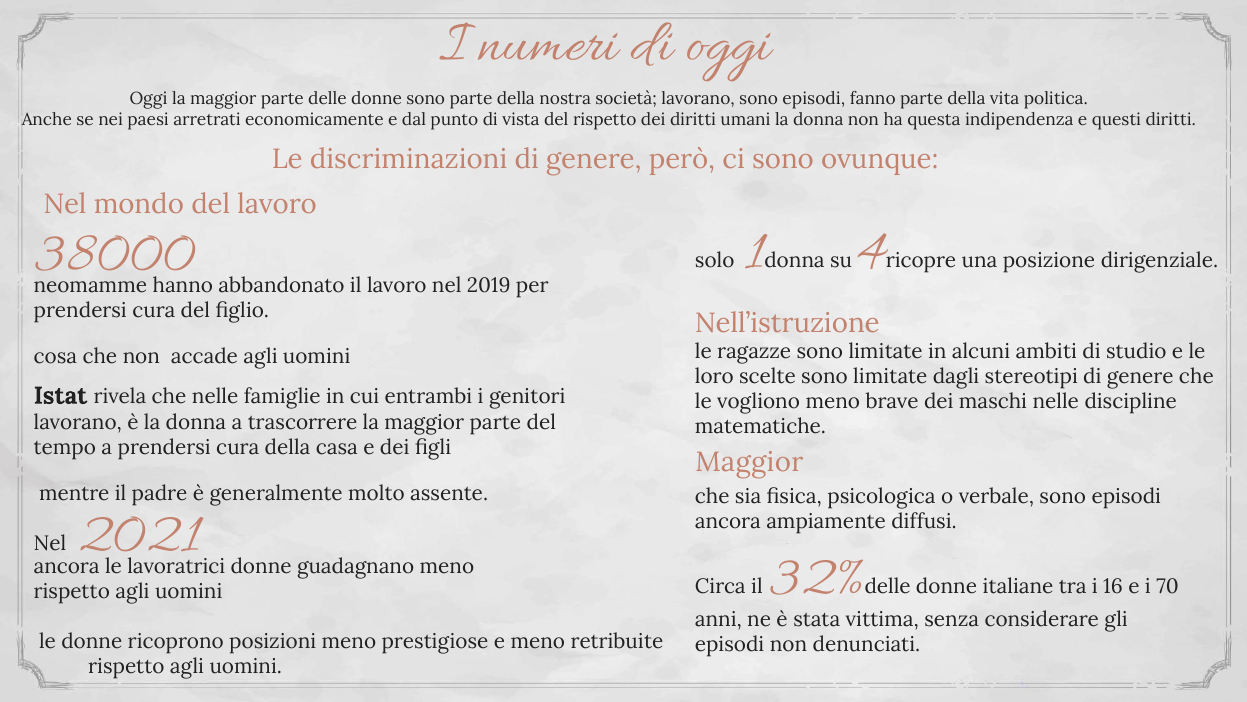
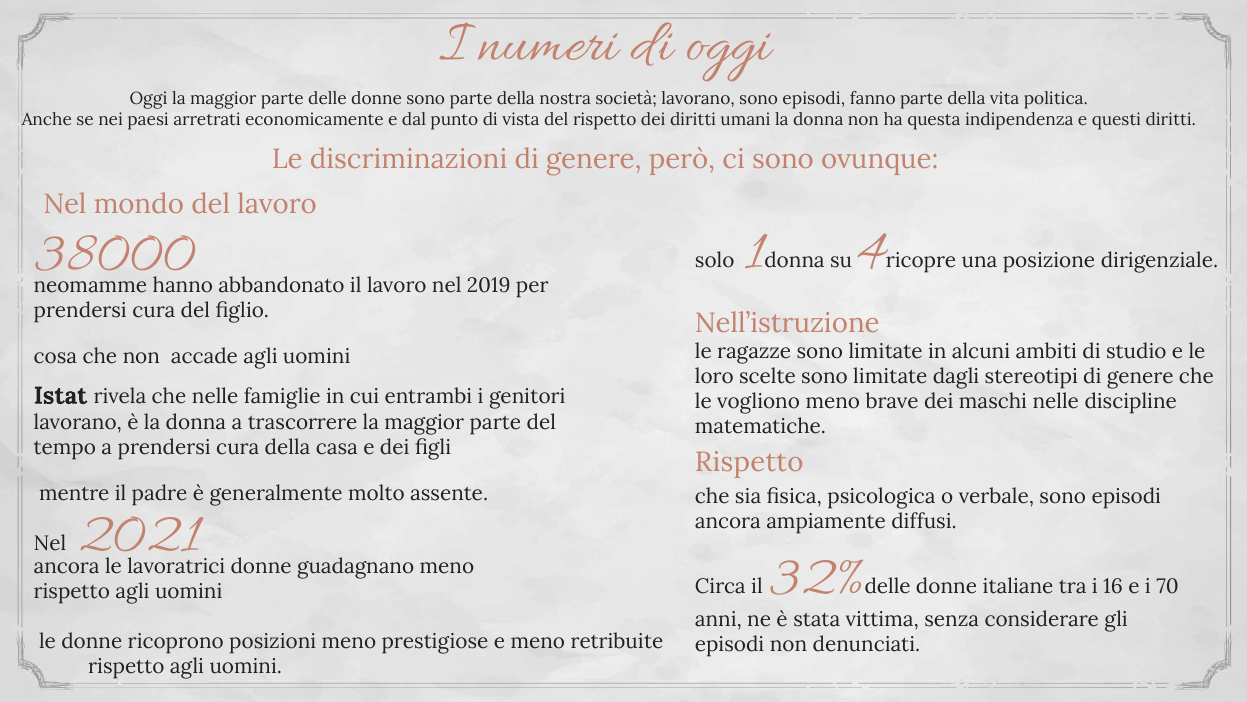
Maggior at (749, 462): Maggior -> Rispetto
